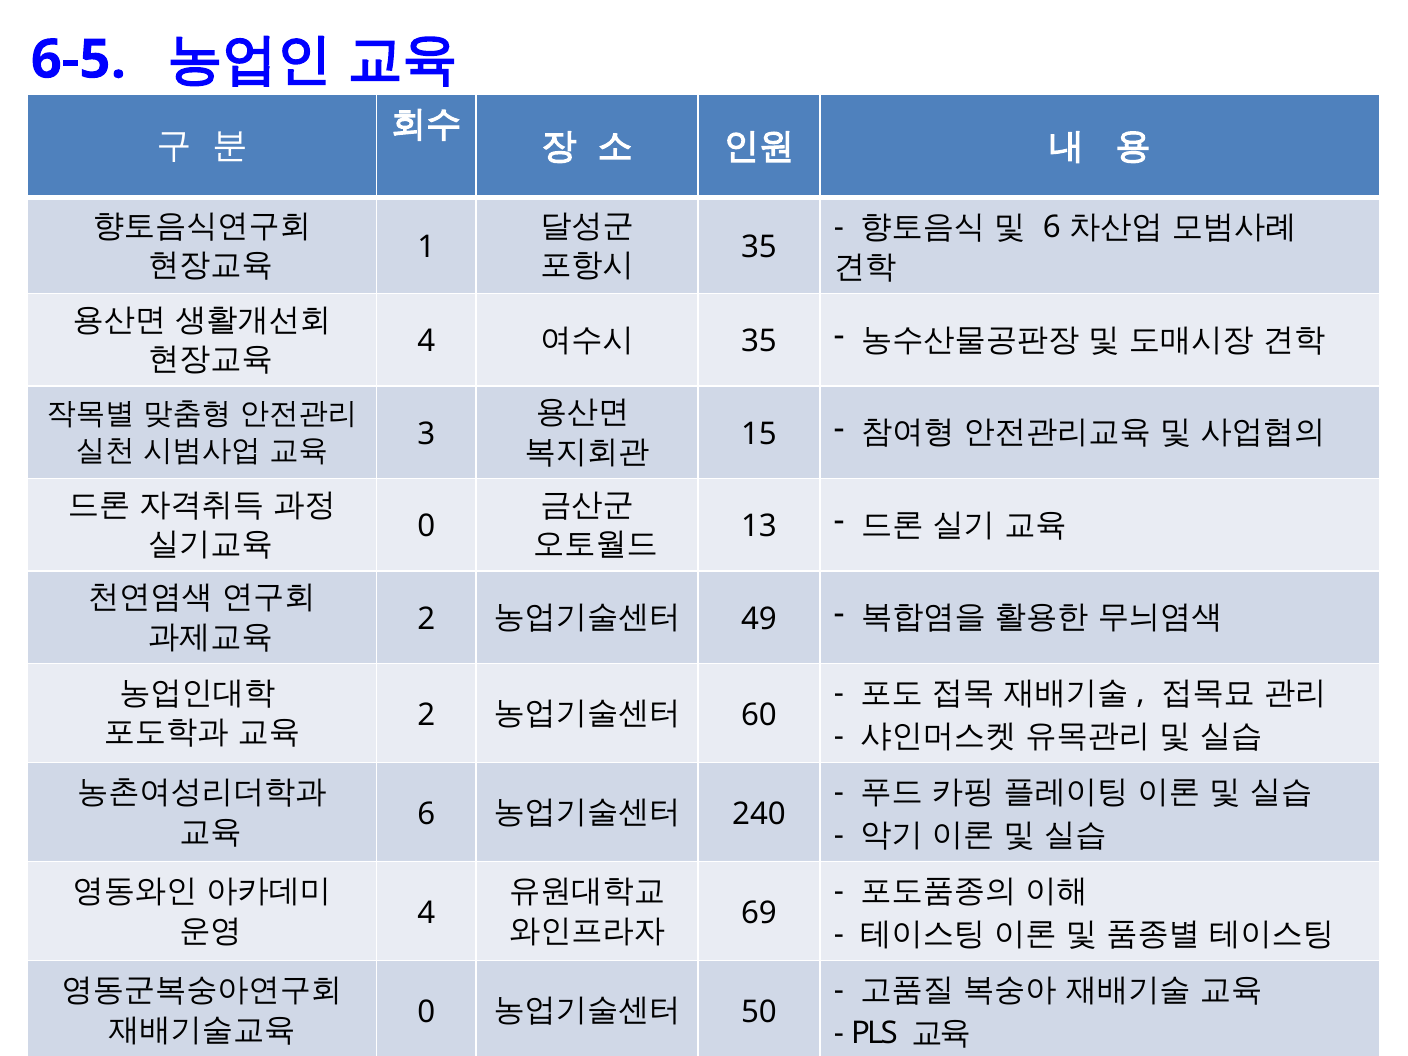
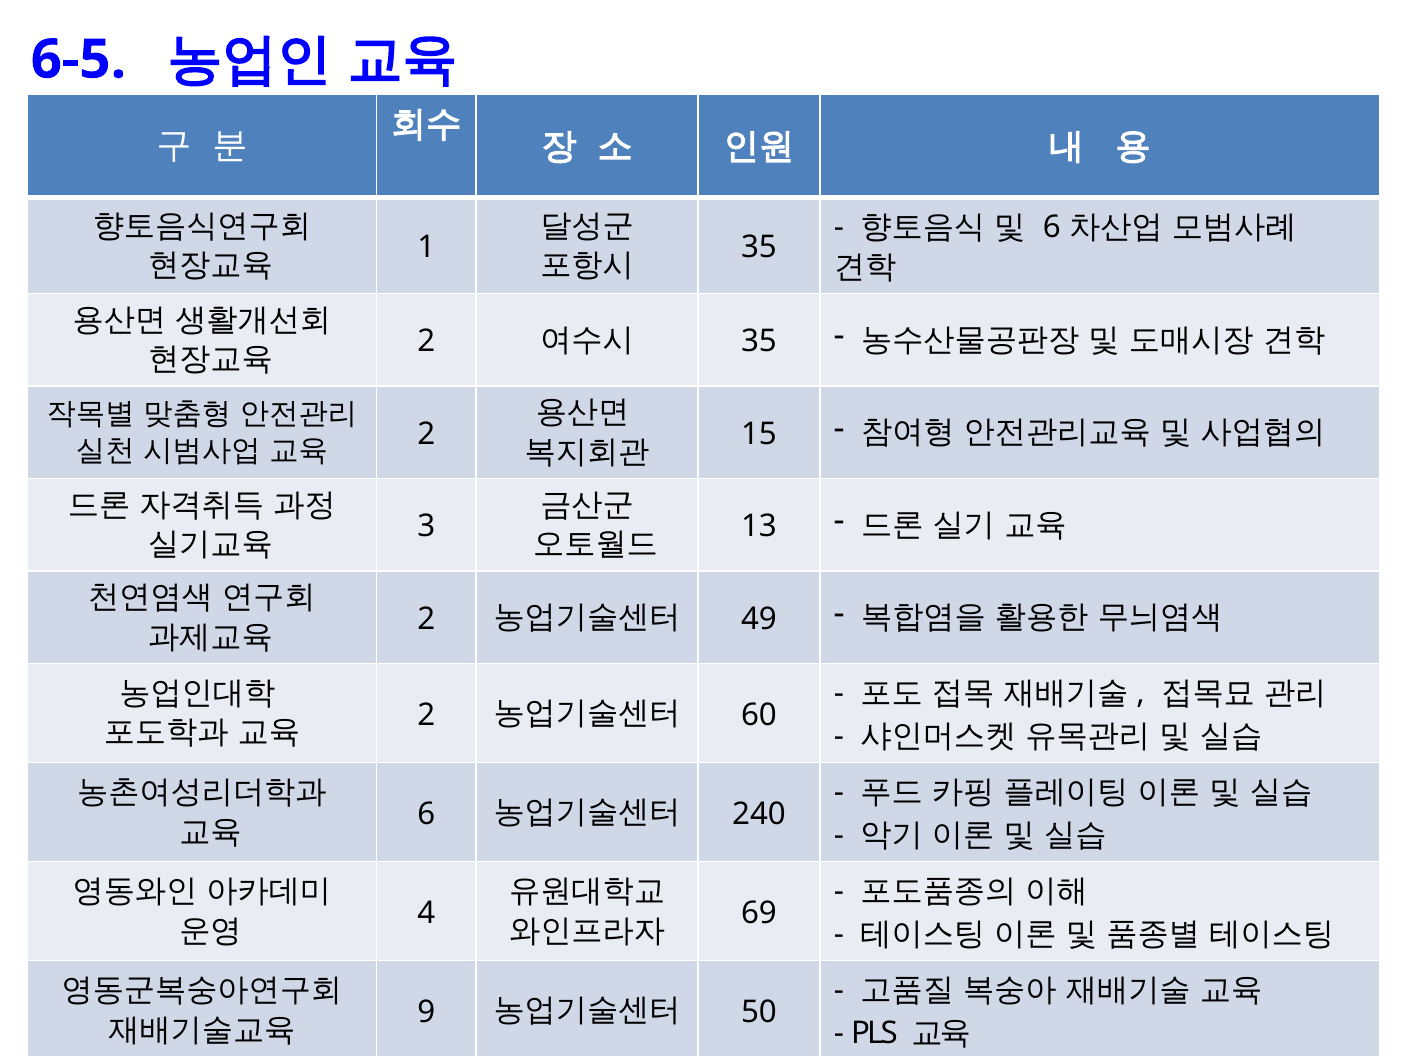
4 at (426, 341): 4 -> 2
3 at (426, 434): 3 -> 2
0 at (426, 526): 0 -> 3
0 at (426, 1012): 0 -> 9
